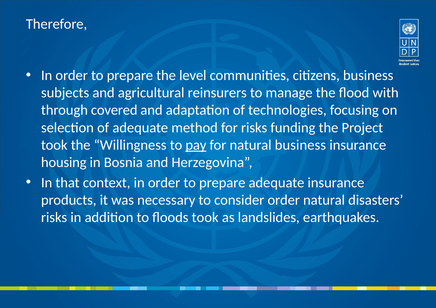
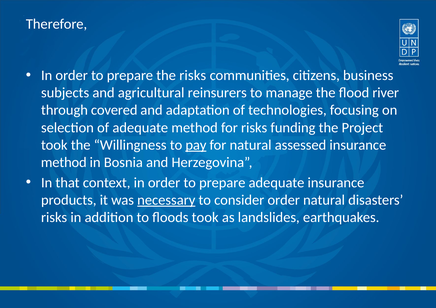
the level: level -> risks
with: with -> river
natural business: business -> assessed
housing at (64, 163): housing -> method
necessary underline: none -> present
